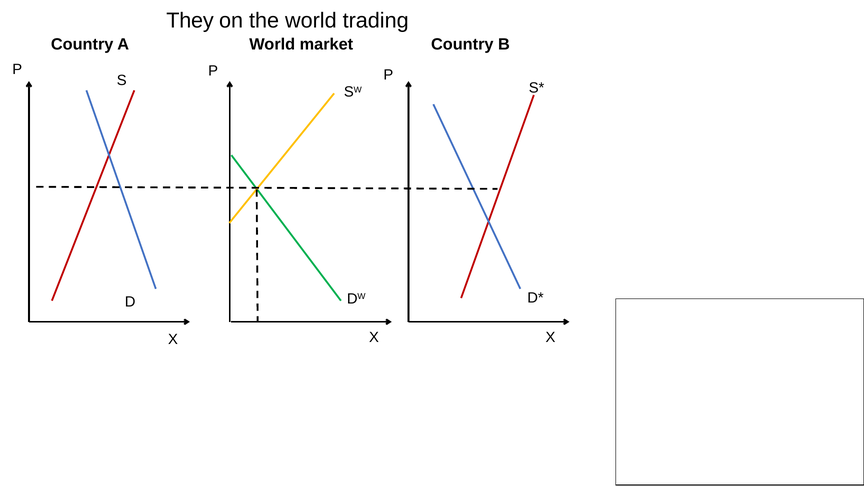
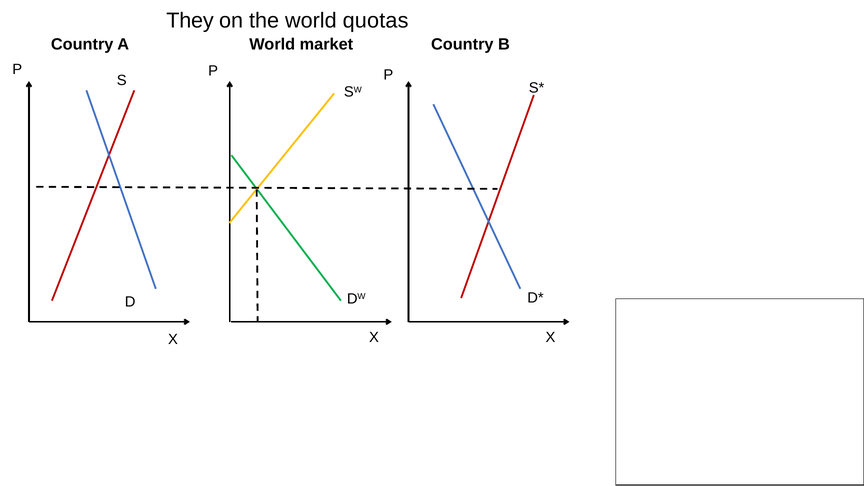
trading: trading -> quotas
